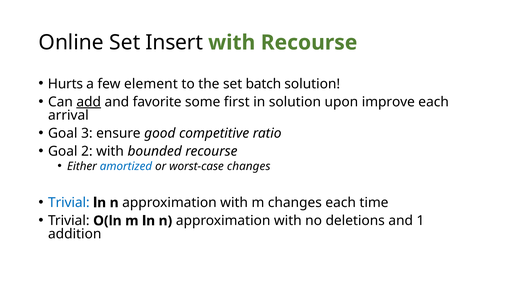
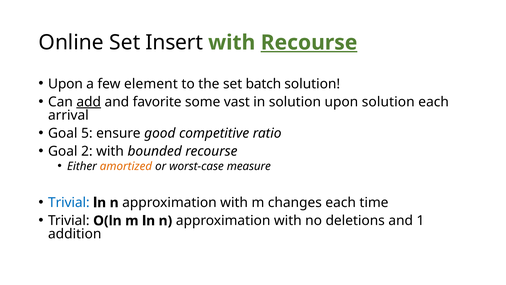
Recourse at (309, 43) underline: none -> present
Hurts at (65, 84): Hurts -> Upon
first: first -> vast
upon improve: improve -> solution
3: 3 -> 5
amortized colour: blue -> orange
worst-case changes: changes -> measure
